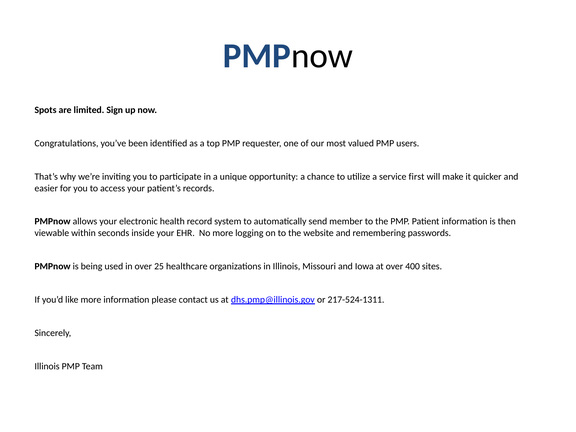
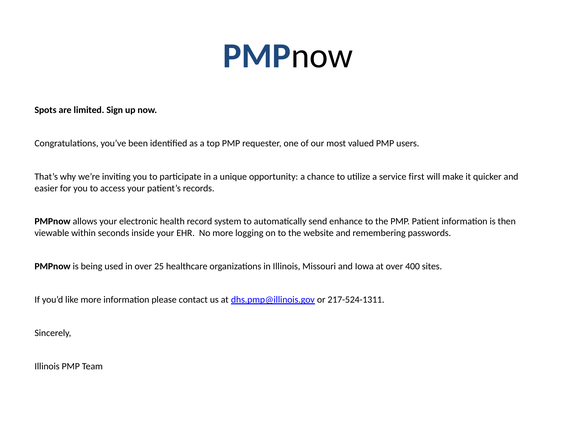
member: member -> enhance
